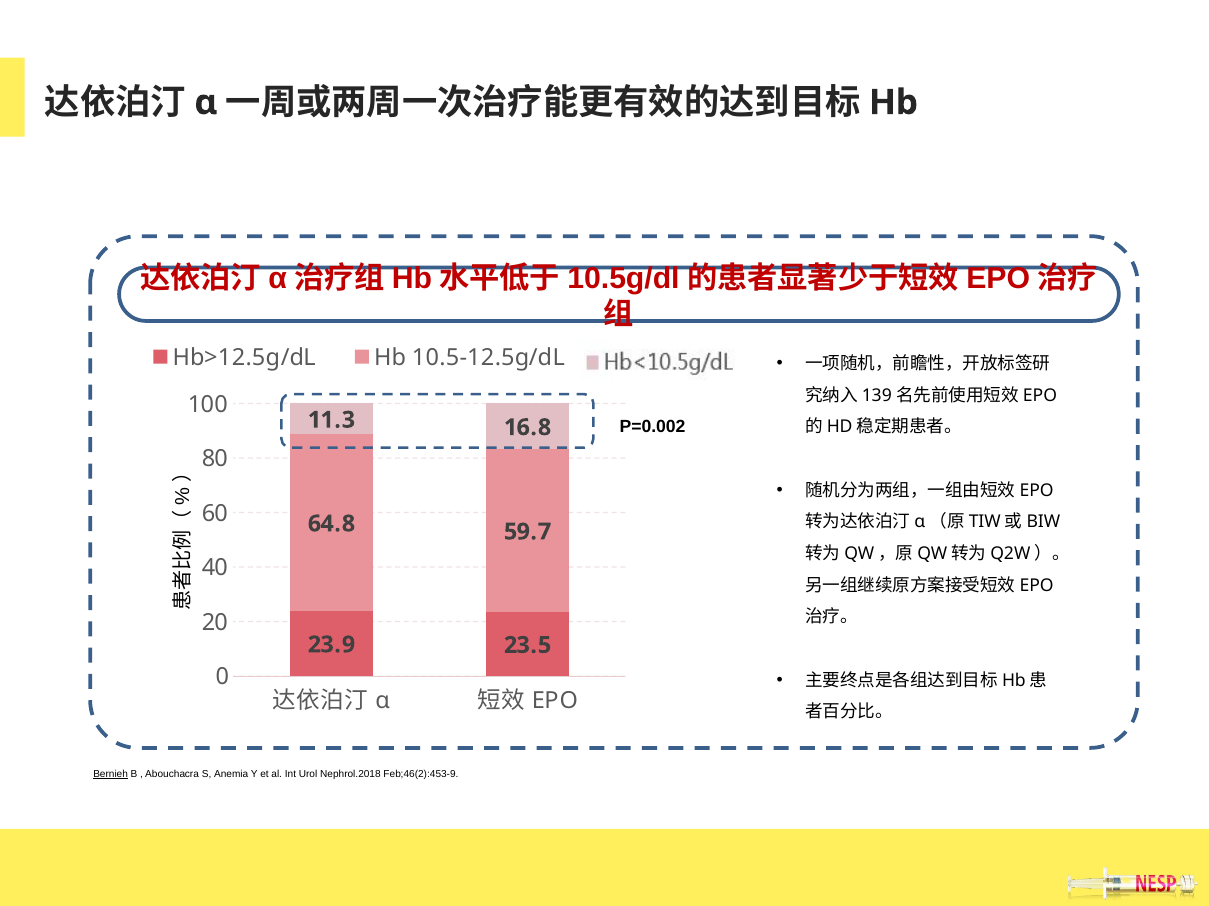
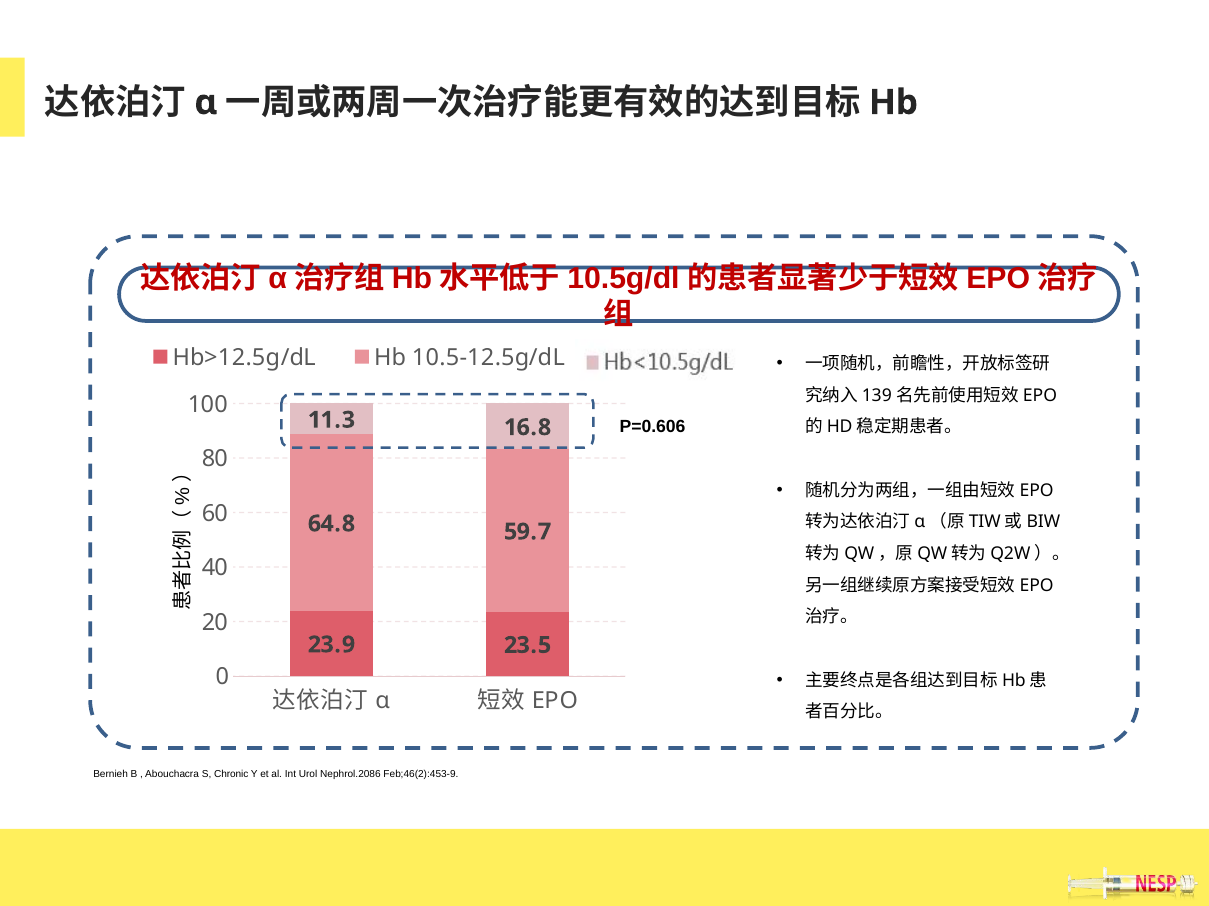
P=0.002: P=0.002 -> P=0.606
Bernieh underline: present -> none
Anemia: Anemia -> Chronic
Nephrol.2018: Nephrol.2018 -> Nephrol.2086
